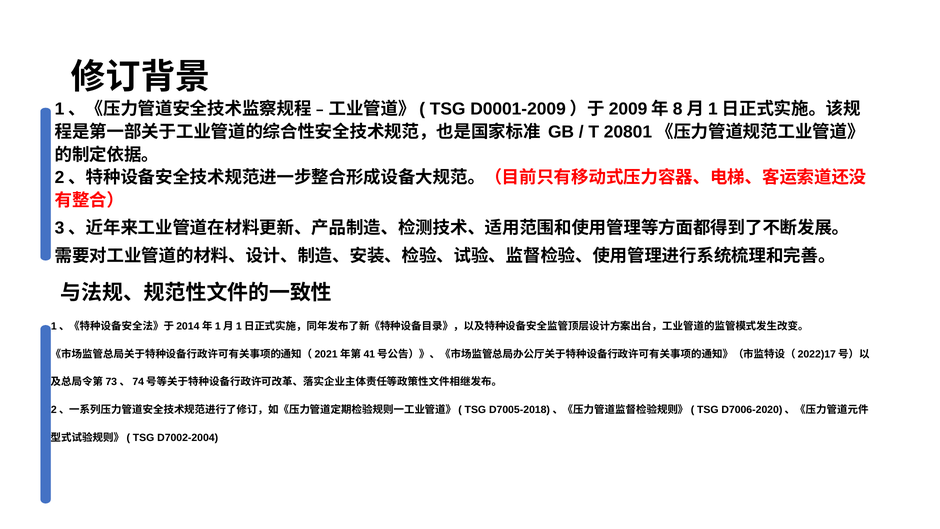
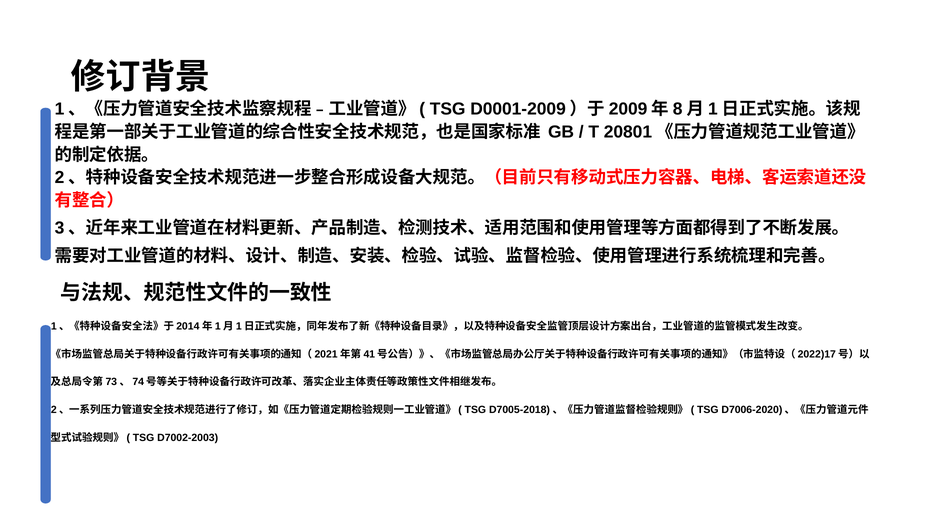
D7002-2004: D7002-2004 -> D7002-2003
